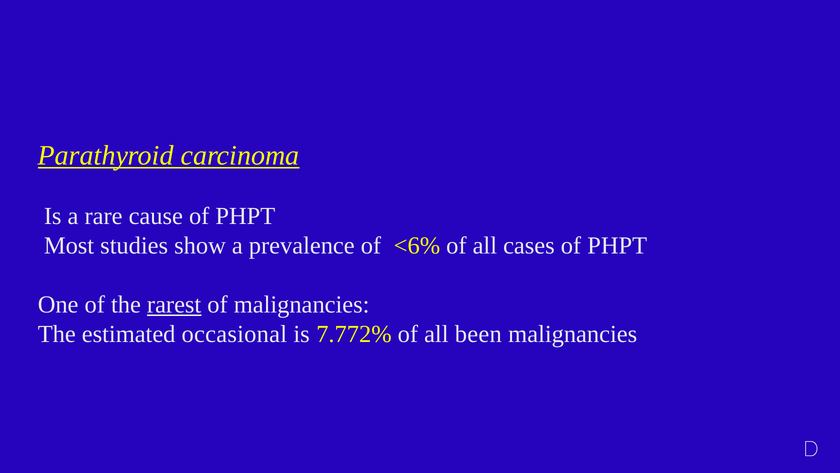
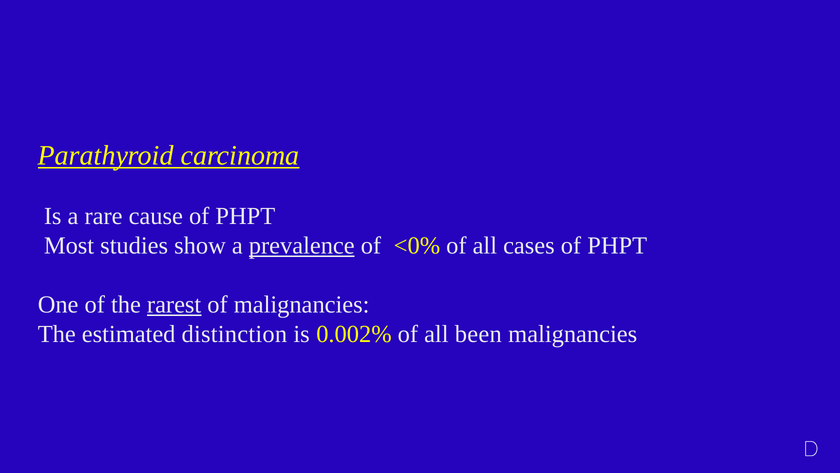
prevalence underline: none -> present
<6%: <6% -> <0%
occasional: occasional -> distinction
7.772%: 7.772% -> 0.002%
